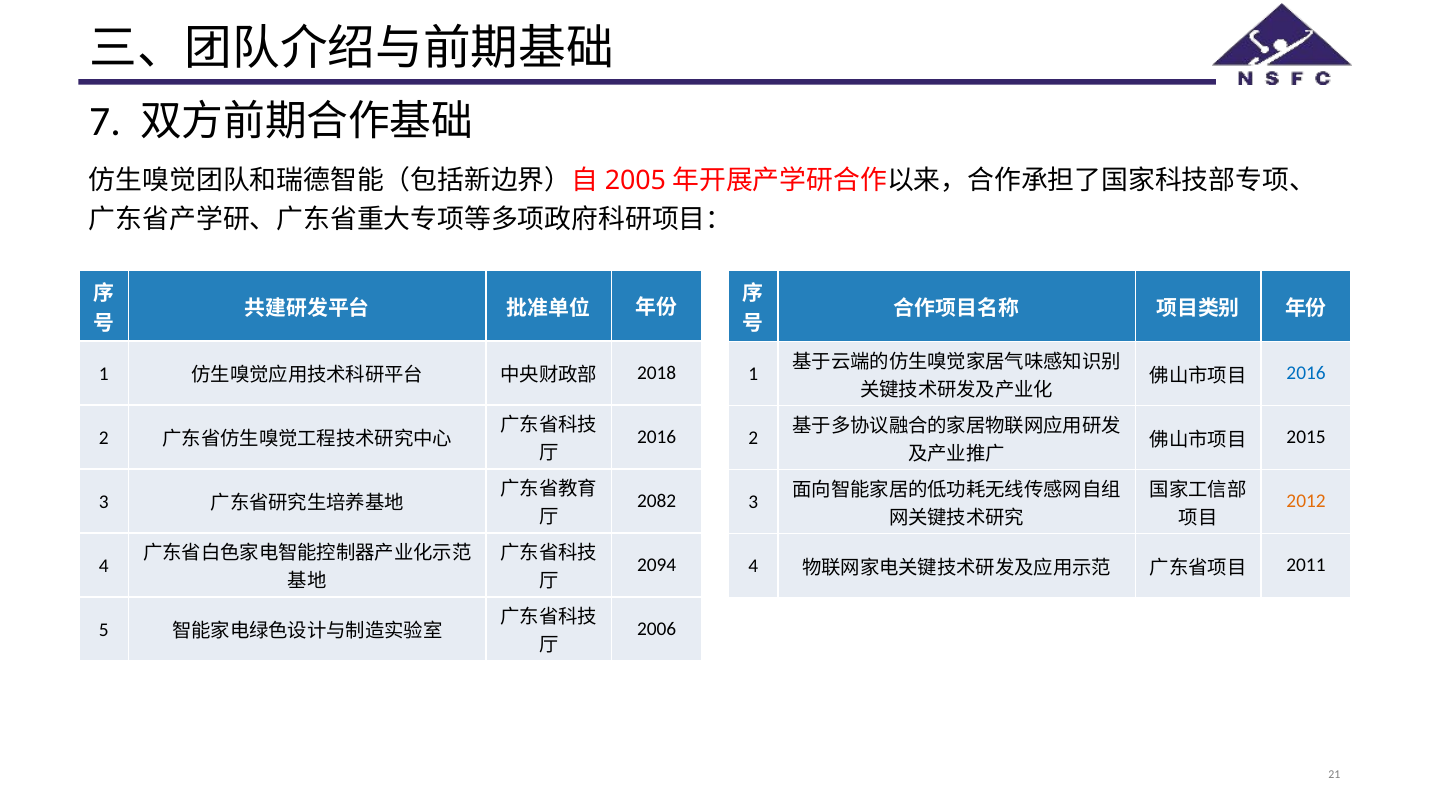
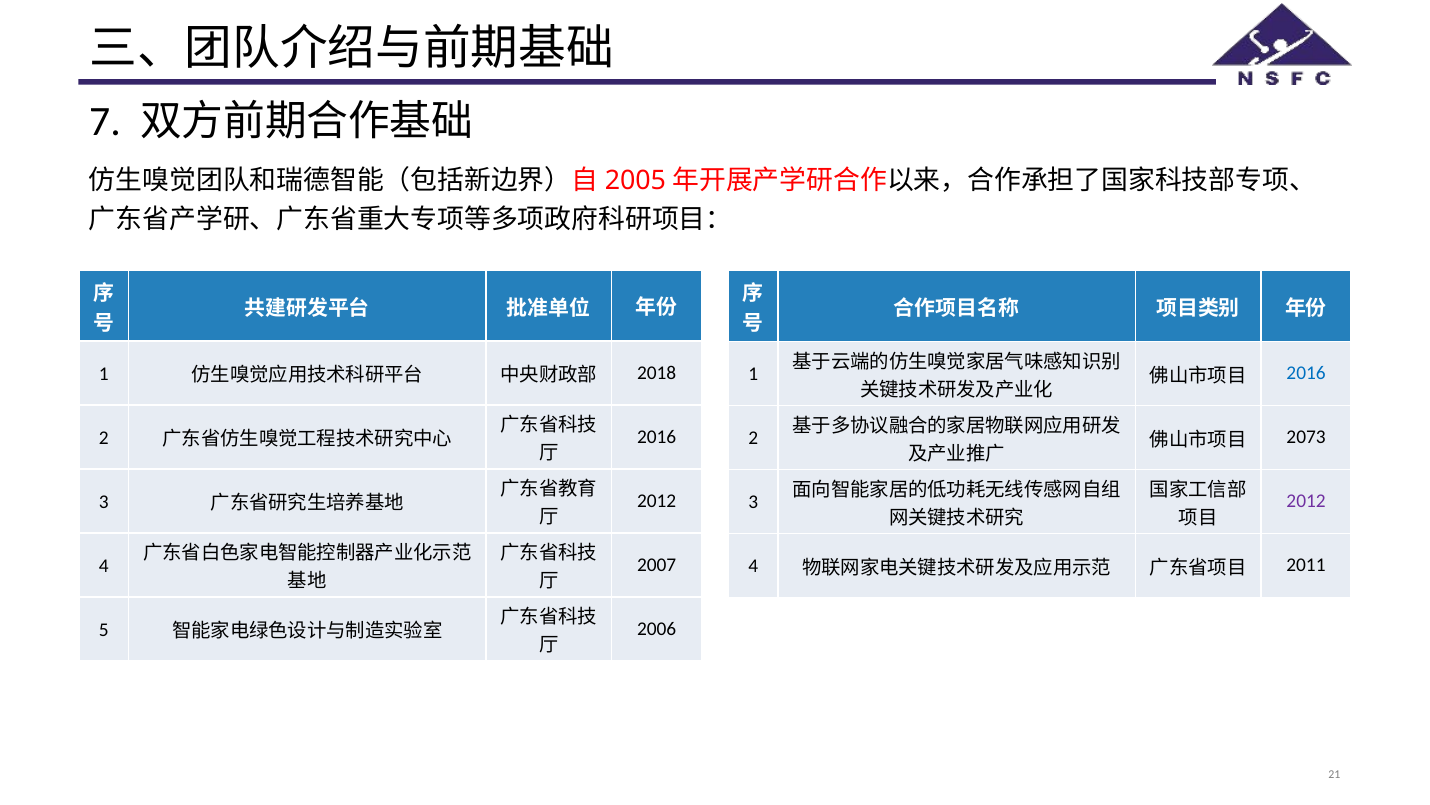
2015: 2015 -> 2073
2082 at (657, 501): 2082 -> 2012
2012 at (1306, 501) colour: orange -> purple
2094: 2094 -> 2007
